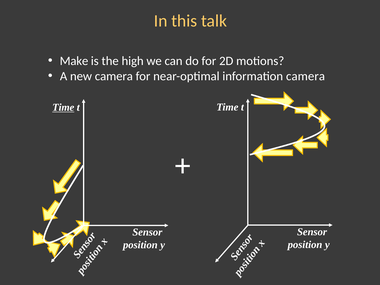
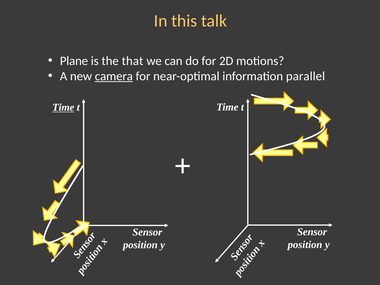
Make: Make -> Plane
high: high -> that
camera at (114, 76) underline: none -> present
information camera: camera -> parallel
